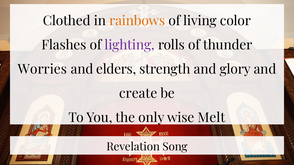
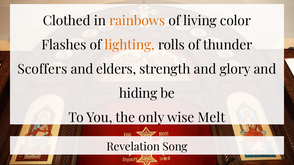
lighting colour: purple -> orange
Worries: Worries -> Scoffers
create: create -> hiding
